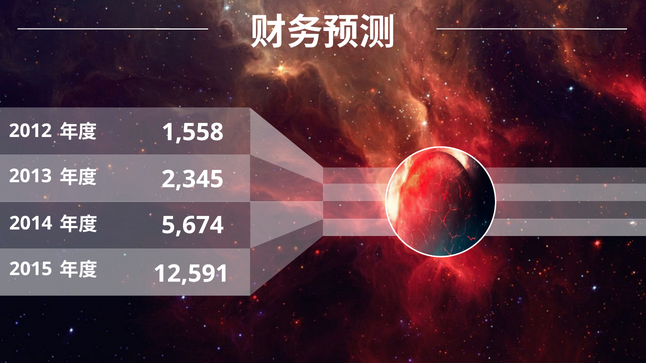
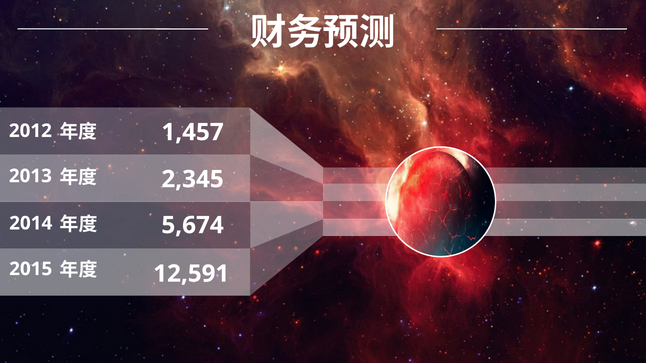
1,558: 1,558 -> 1,457
